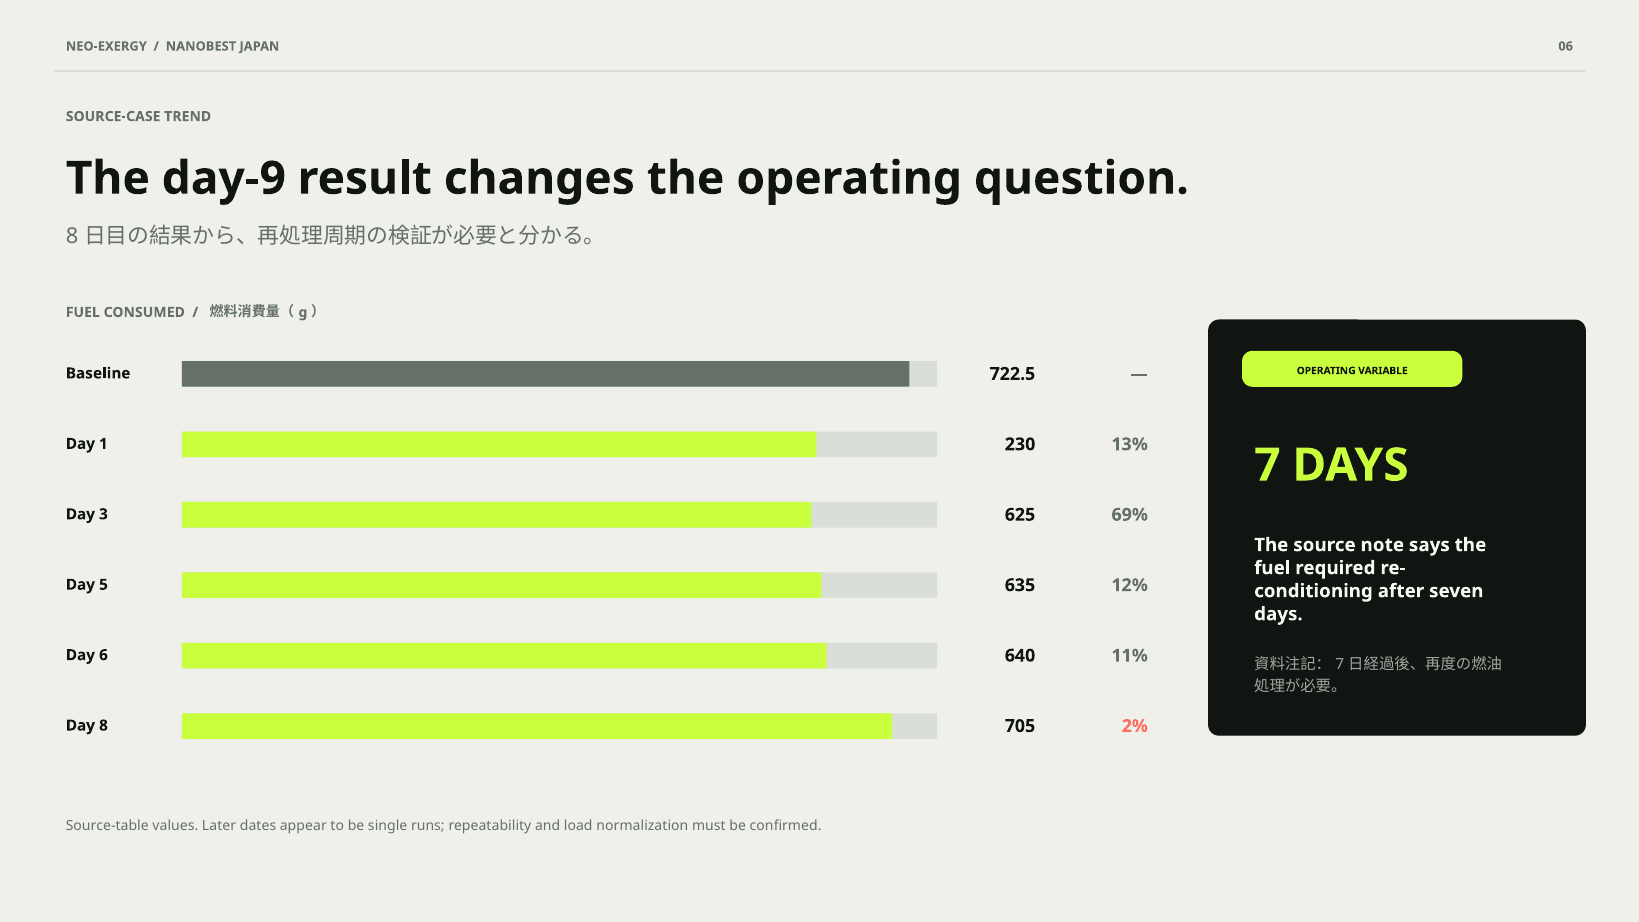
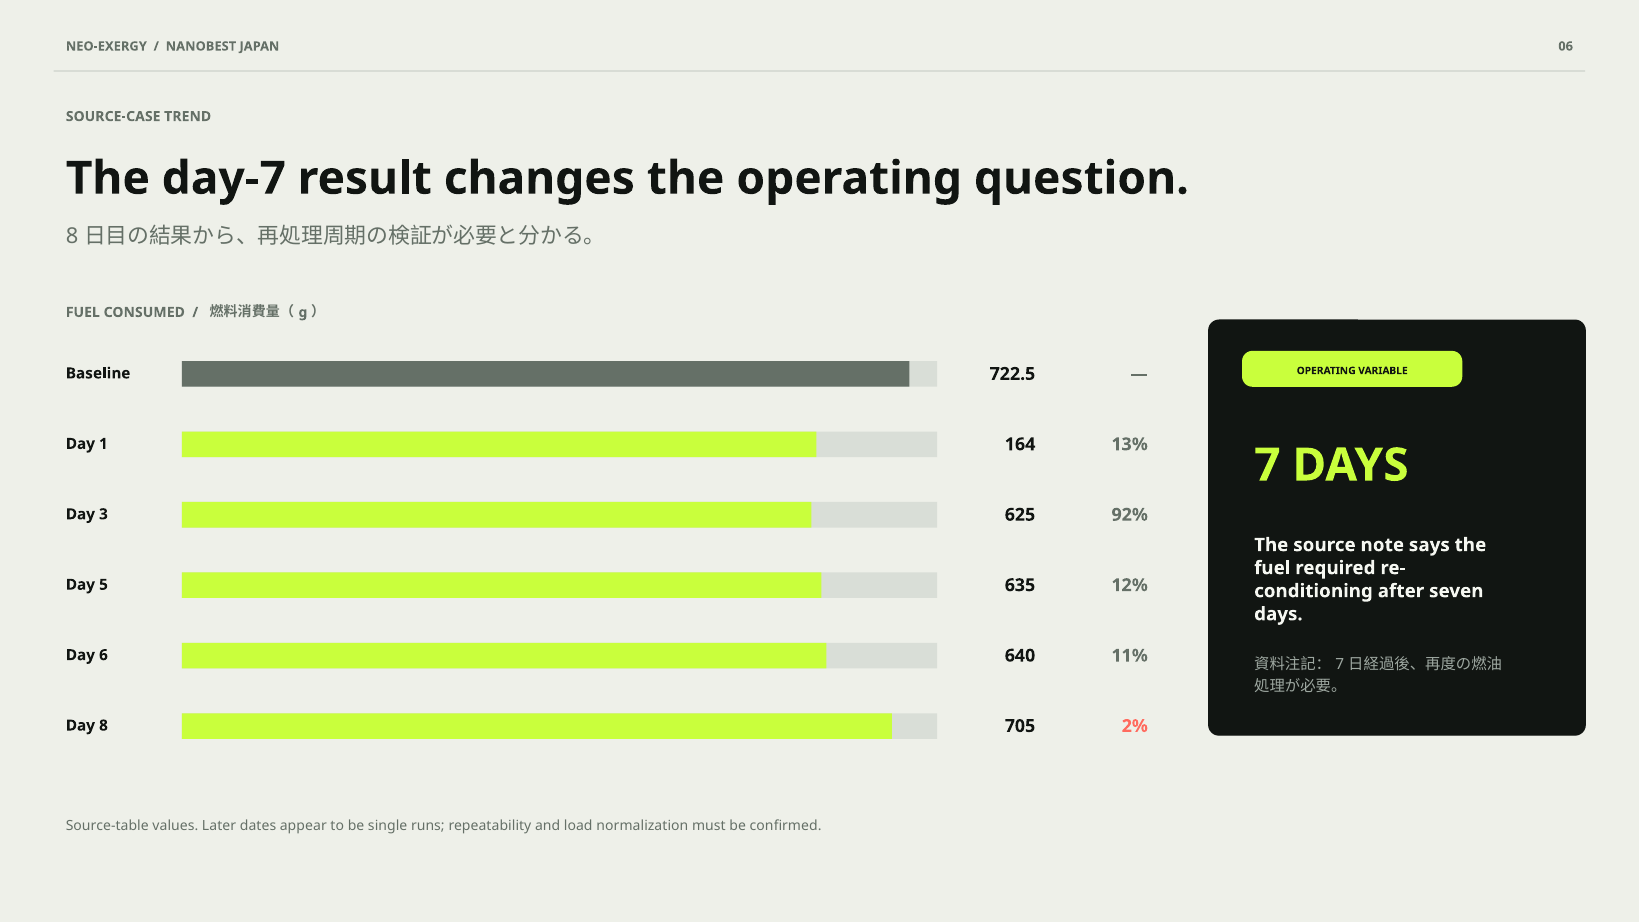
day-9: day-9 -> day-7
230: 230 -> 164
69%: 69% -> 92%
